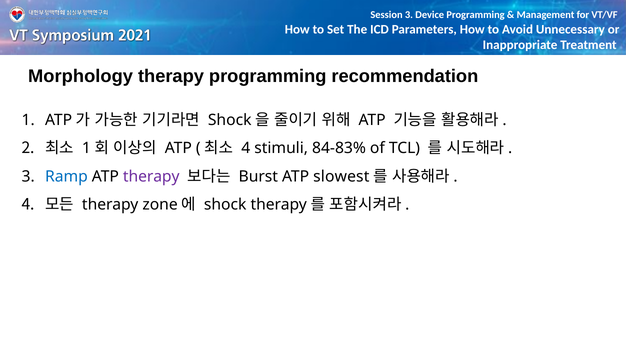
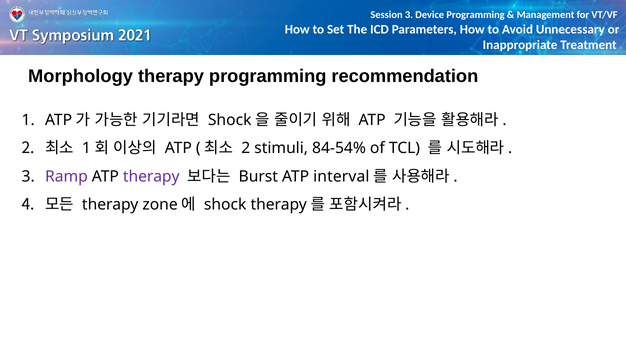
4 at (246, 148): 4 -> 2
84-83%: 84-83% -> 84-54%
Ramp colour: blue -> purple
slowest: slowest -> interval
